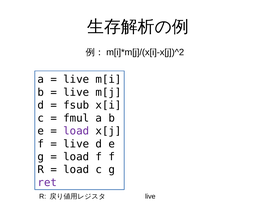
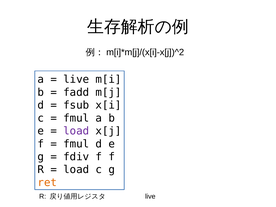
live at (76, 92): live -> fadd
live at (76, 144): live -> fmul
load at (76, 157): load -> fdiv
ret colour: purple -> orange
